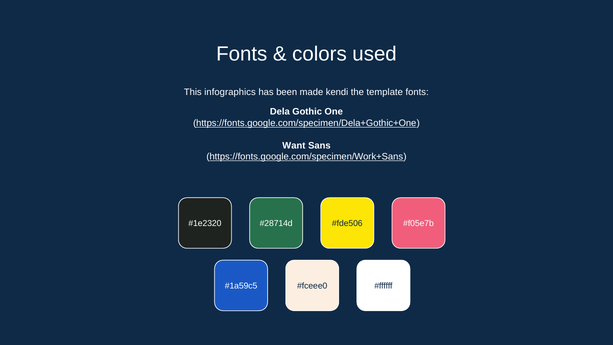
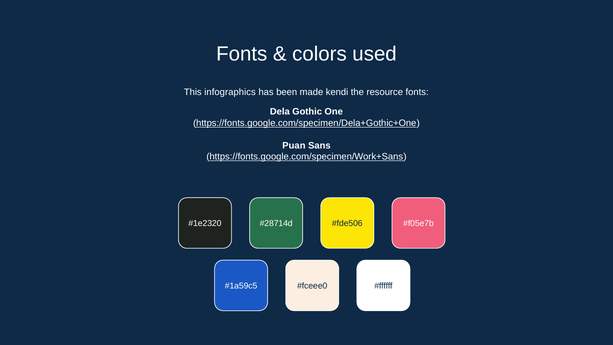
template: template -> resource
Want: Want -> Puan
